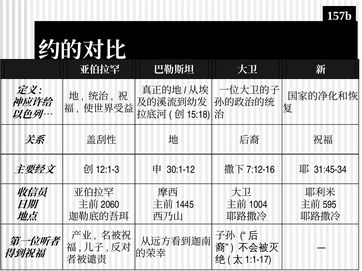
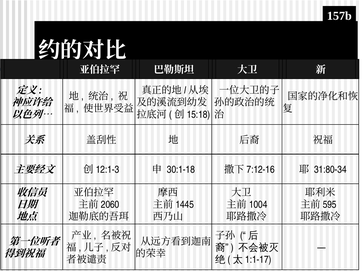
30:1-12: 30:1-12 -> 30:1-18
31:45-34: 31:45-34 -> 31:80-34
